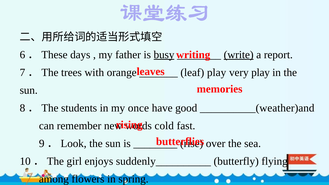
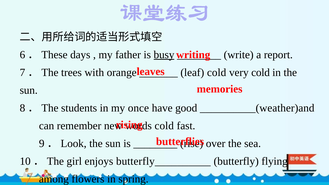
write underline: present -> none
leaf play: play -> cold
very play: play -> cold
suddenly__________: suddenly__________ -> butterfly__________
